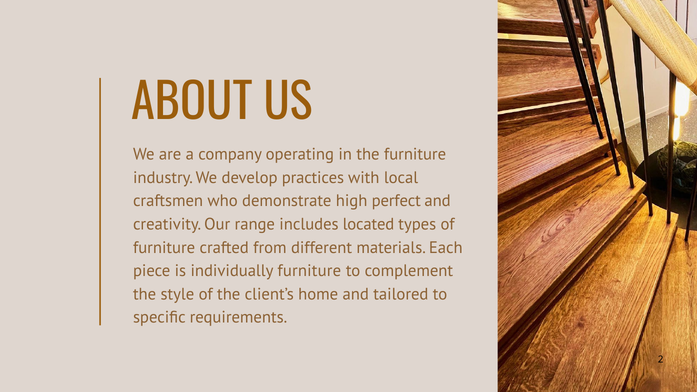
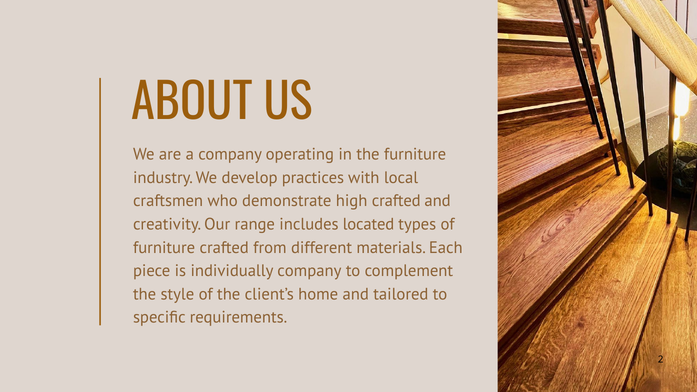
high perfect: perfect -> crafted
individually furniture: furniture -> company
